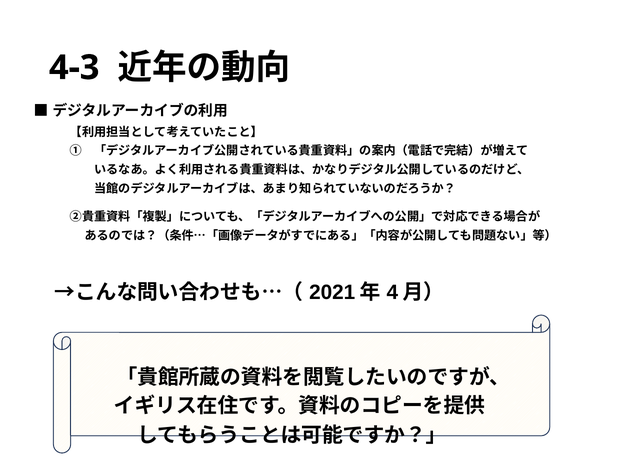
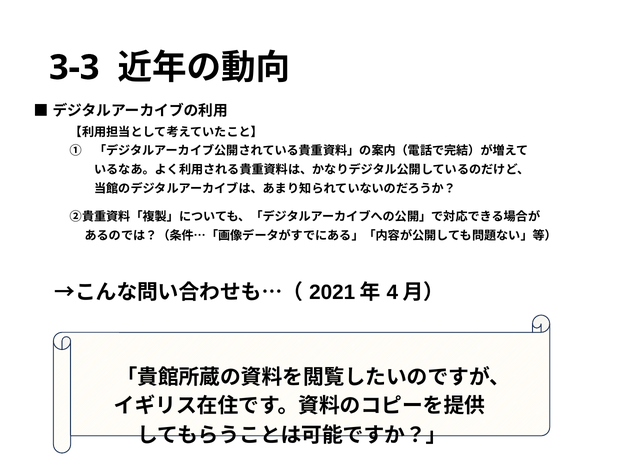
4-3: 4-3 -> 3-3
